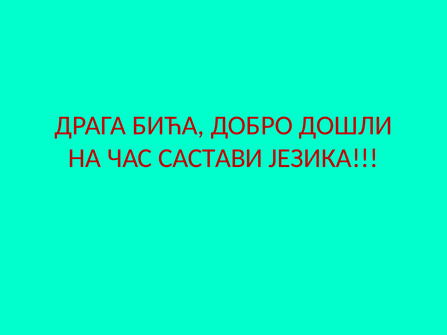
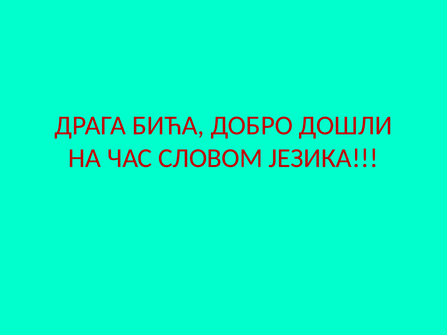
САСТАВИ: САСТАВИ -> СЛОВОМ
